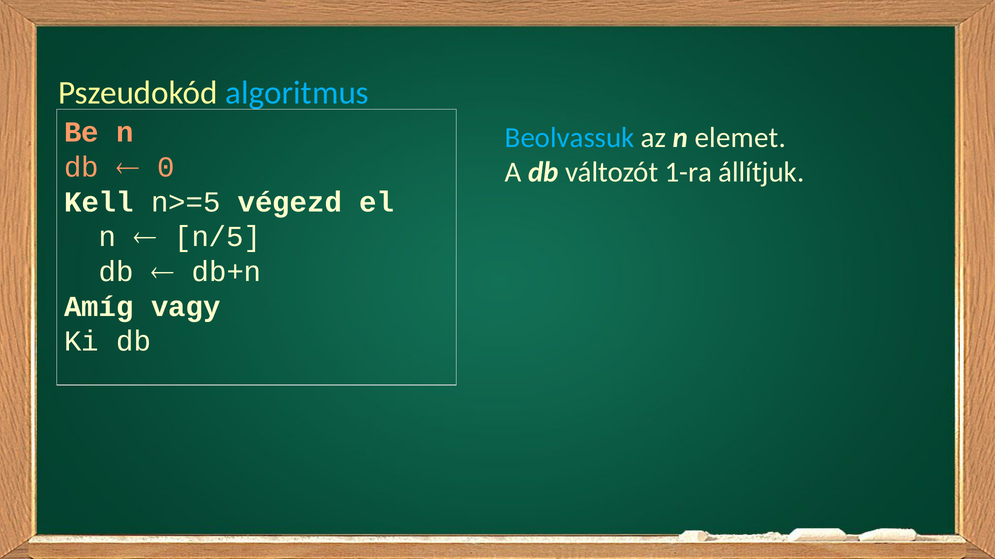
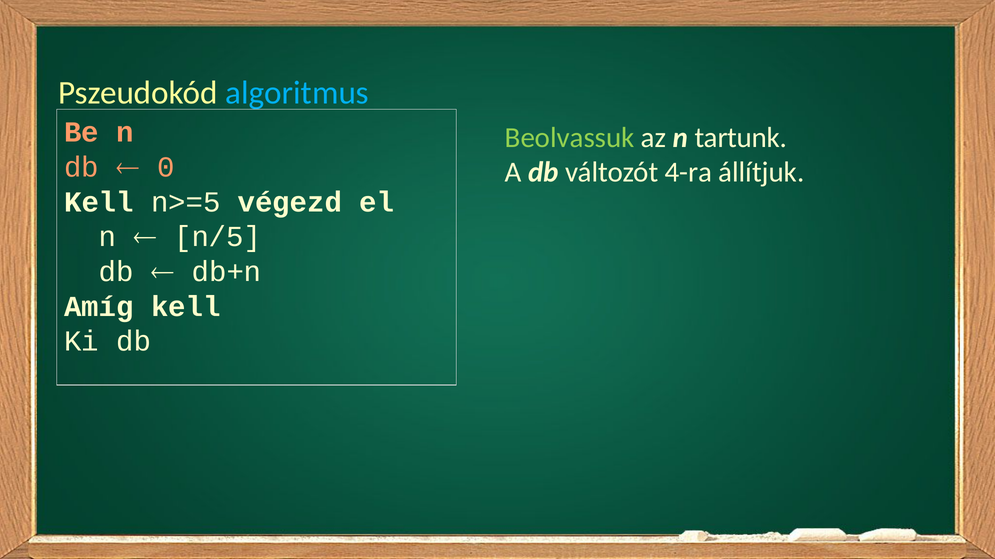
Beolvassuk colour: light blue -> light green
elemet: elemet -> tartunk
1-ra: 1-ra -> 4-ra
Amíg vagy: vagy -> kell
